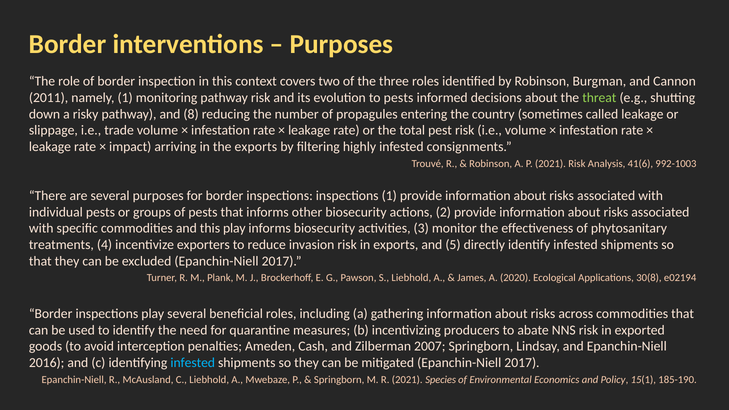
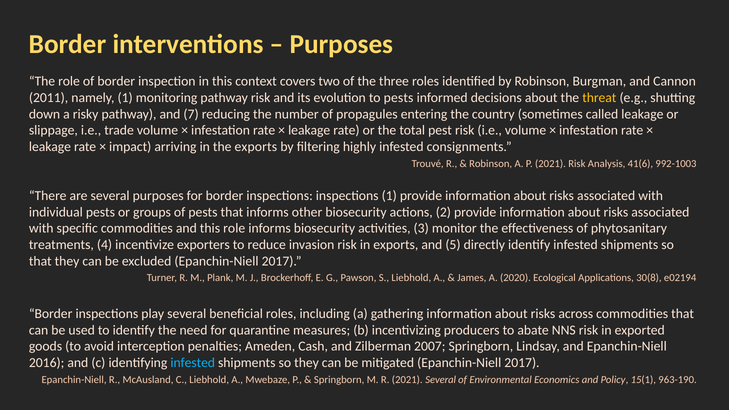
threat colour: light green -> yellow
8: 8 -> 7
this play: play -> role
2021 Species: Species -> Several
185-190: 185-190 -> 963-190
